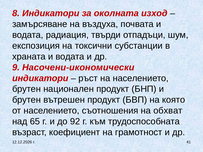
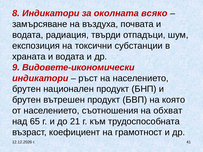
изход: изход -> всяко
Насочени-икономически: Насочени-икономически -> Видовете-икономически
92: 92 -> 21
